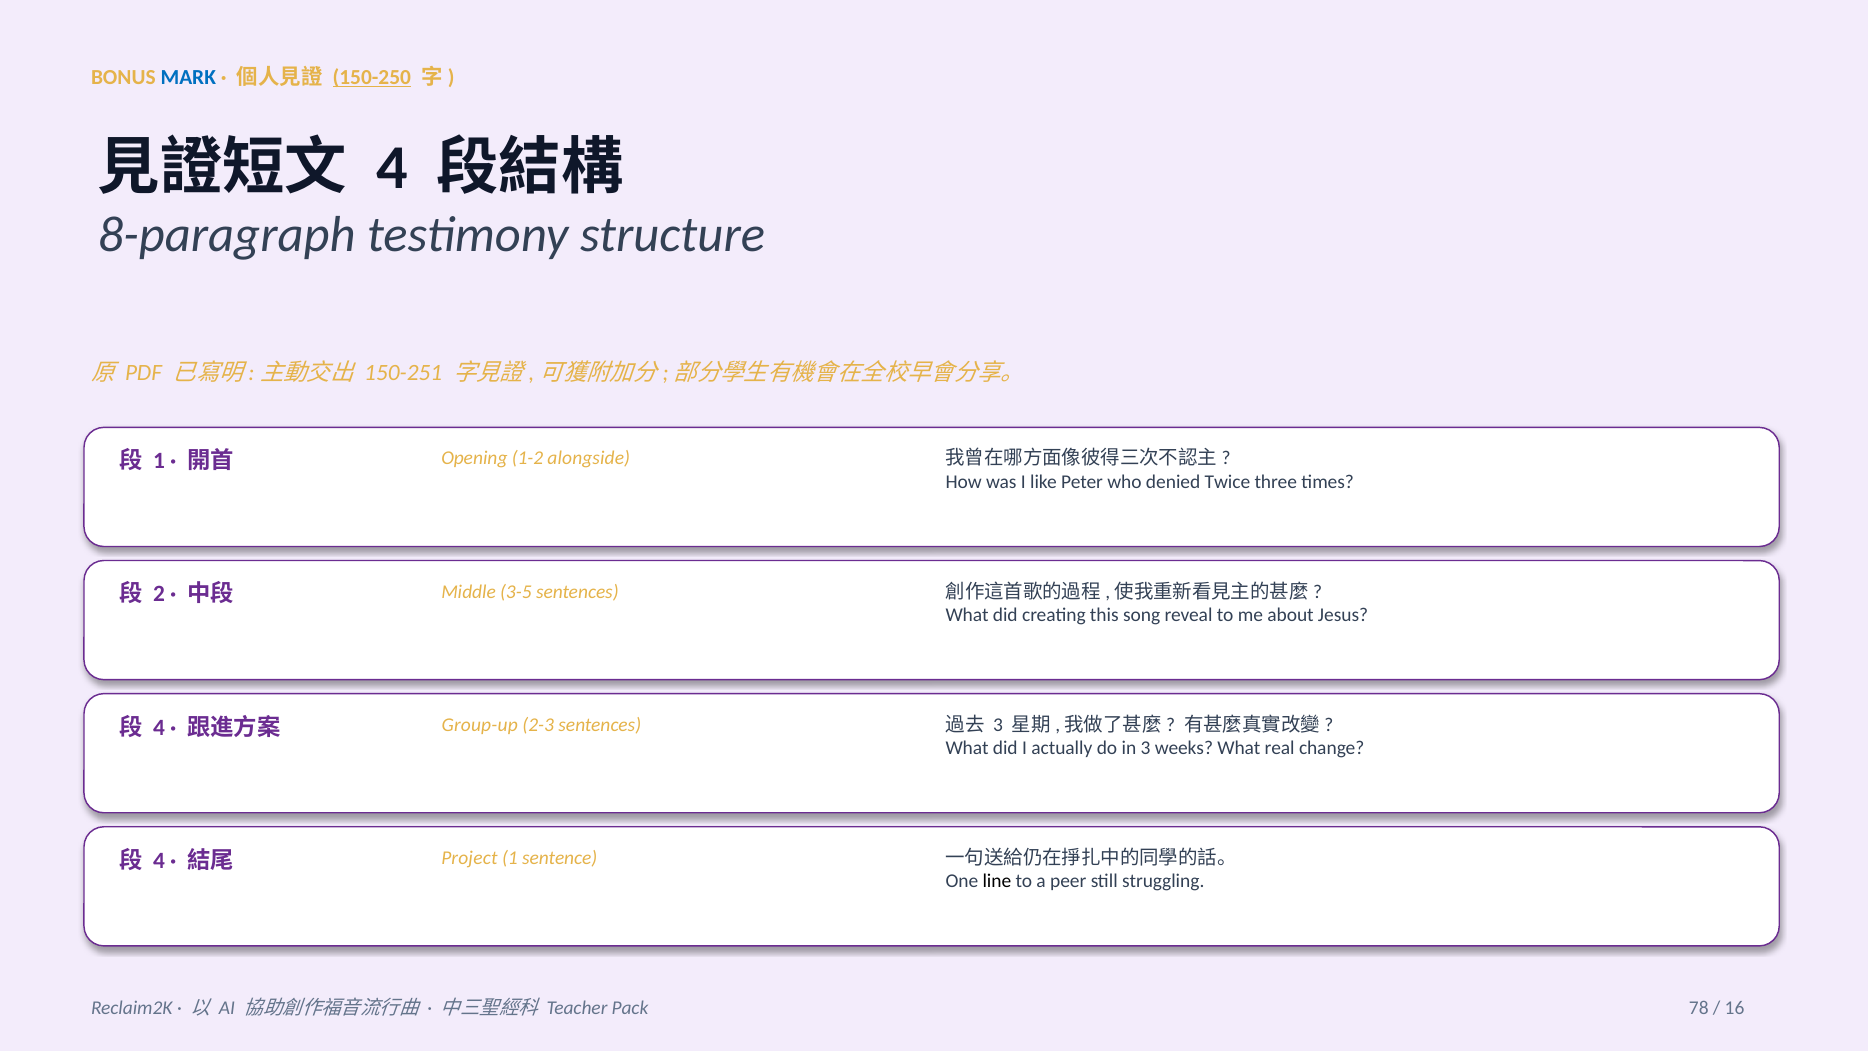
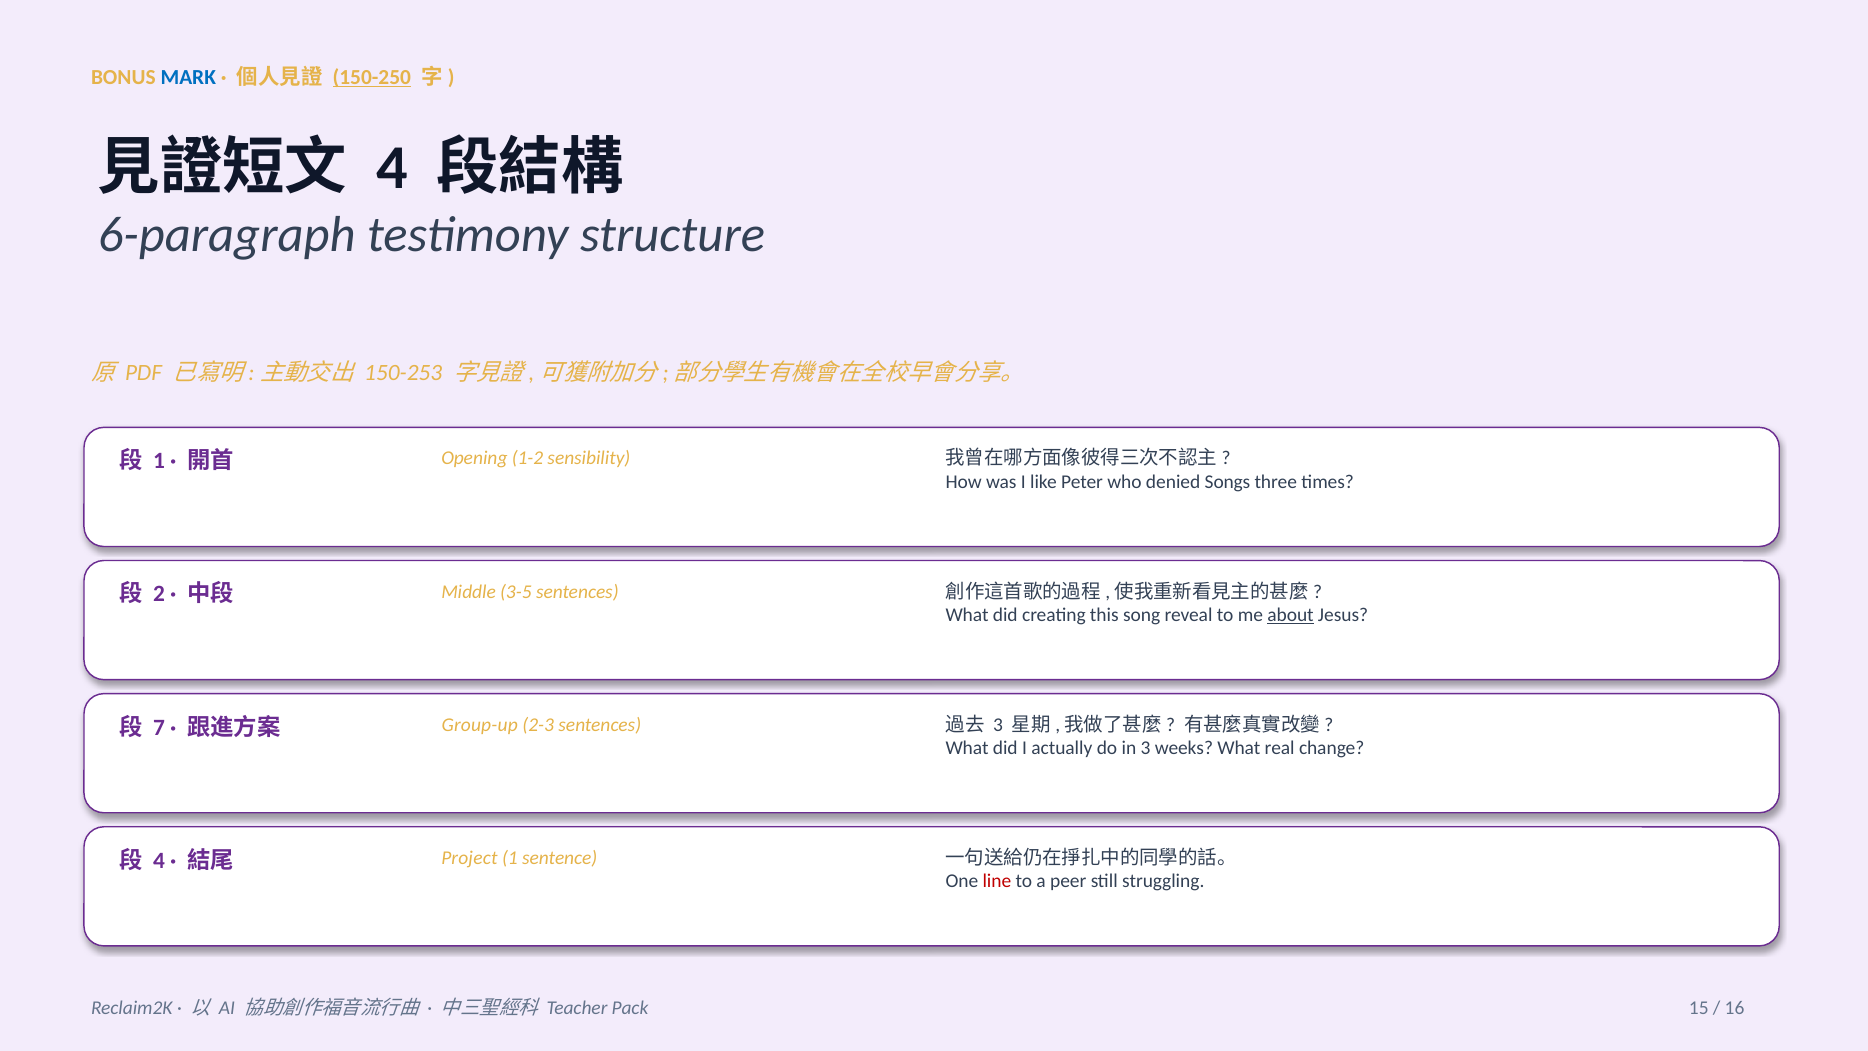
8-paragraph: 8-paragraph -> 6-paragraph
150-251: 150-251 -> 150-253
alongside: alongside -> sensibility
Twice: Twice -> Songs
about underline: none -> present
4 at (159, 727): 4 -> 7
line colour: black -> red
78: 78 -> 15
